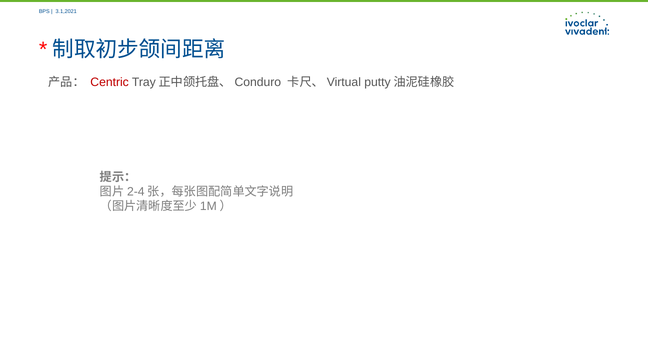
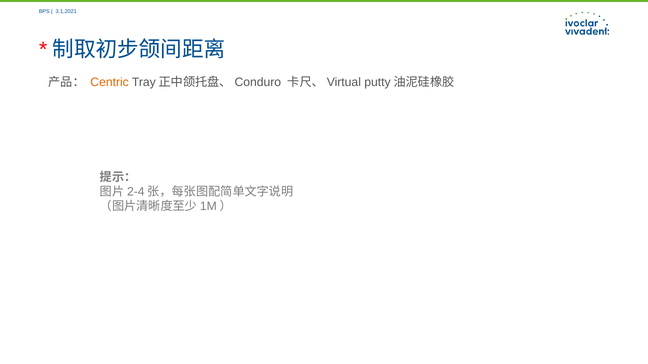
Centric colour: red -> orange
